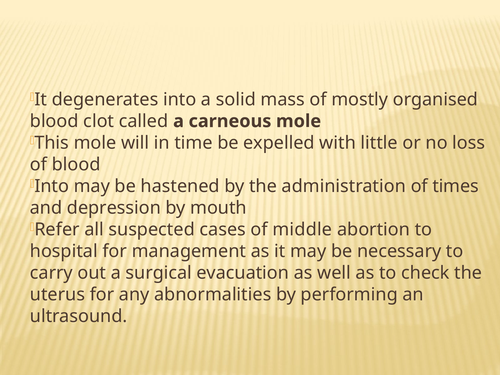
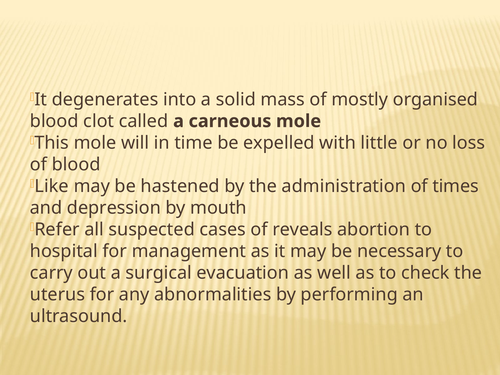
Into at (52, 186): Into -> Like
middle: middle -> reveals
